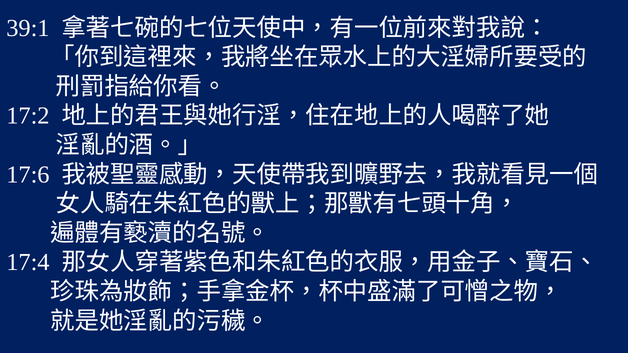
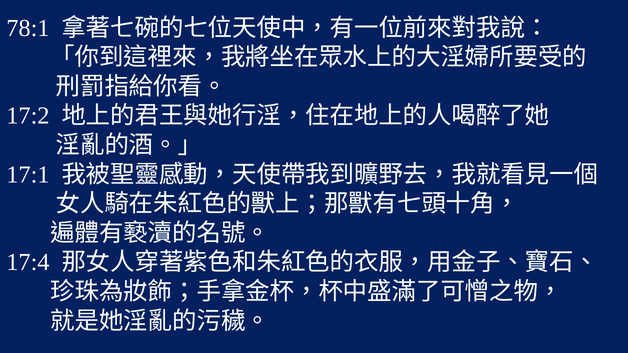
39:1: 39:1 -> 78:1
17:6: 17:6 -> 17:1
